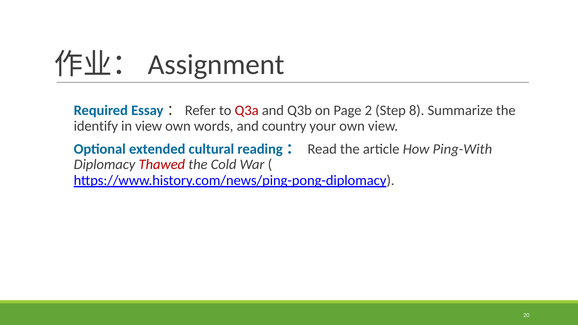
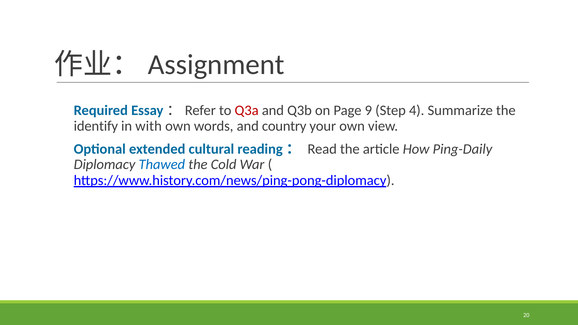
2: 2 -> 9
8: 8 -> 4
in view: view -> with
Ping-With: Ping-With -> Ping-Daily
Thawed colour: red -> blue
